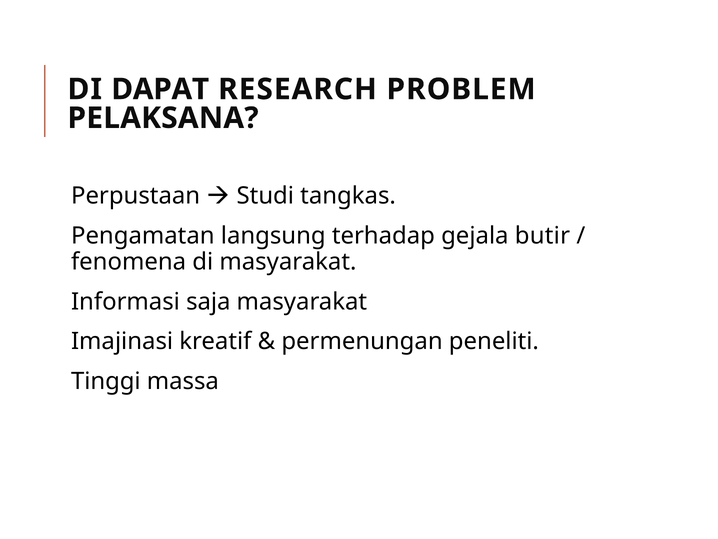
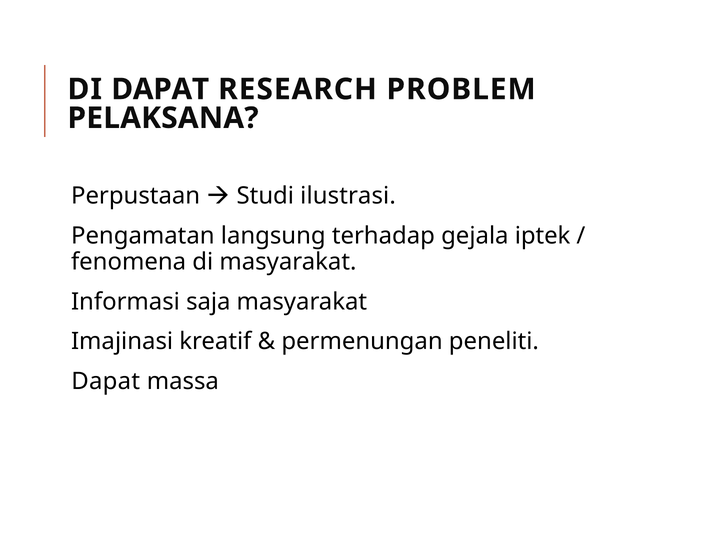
tangkas: tangkas -> ilustrasi
butir: butir -> iptek
Tinggi at (106, 381): Tinggi -> Dapat
